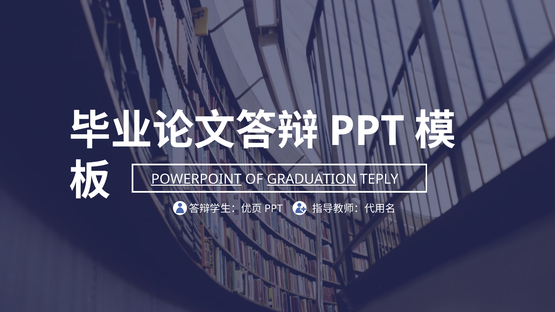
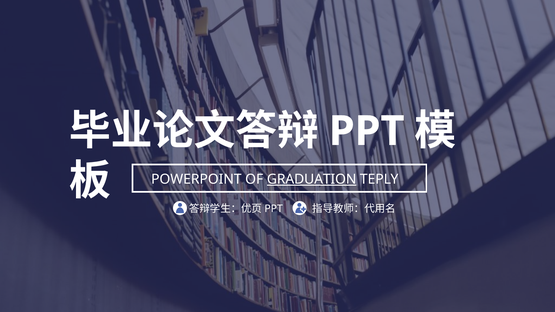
POWERPOINT underline: present -> none
